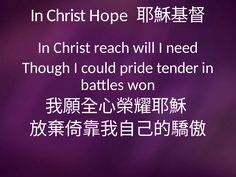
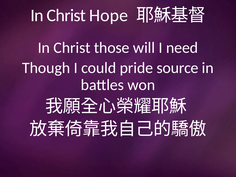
reach: reach -> those
tender: tender -> source
